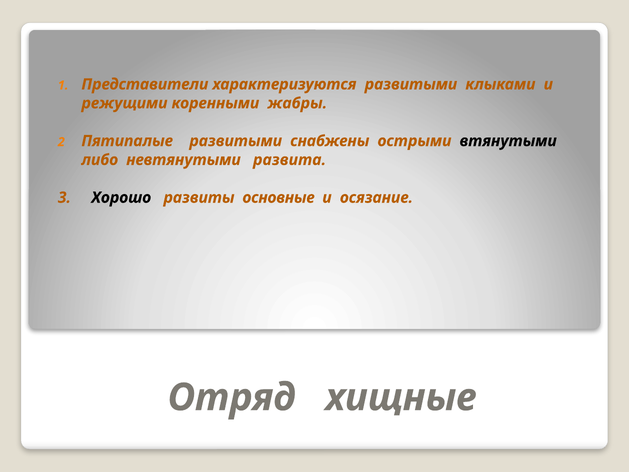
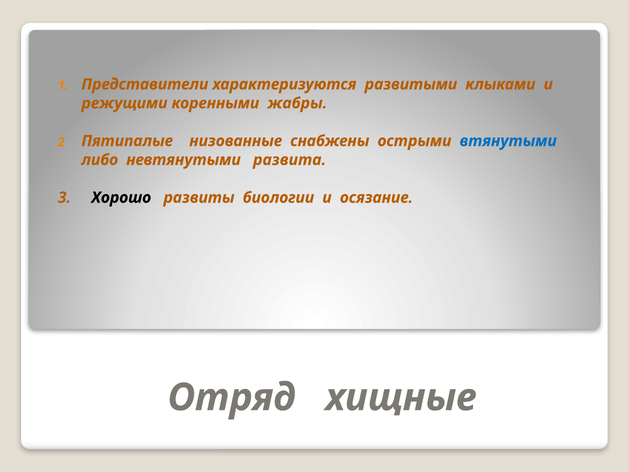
Пятипалые развитыми: развитыми -> низованные
втянутыми colour: black -> blue
основные: основные -> биологии
